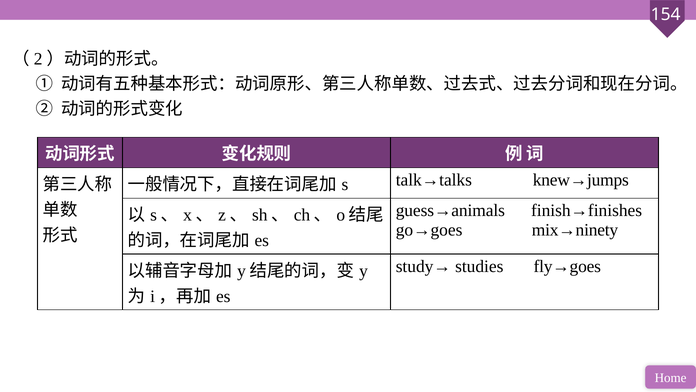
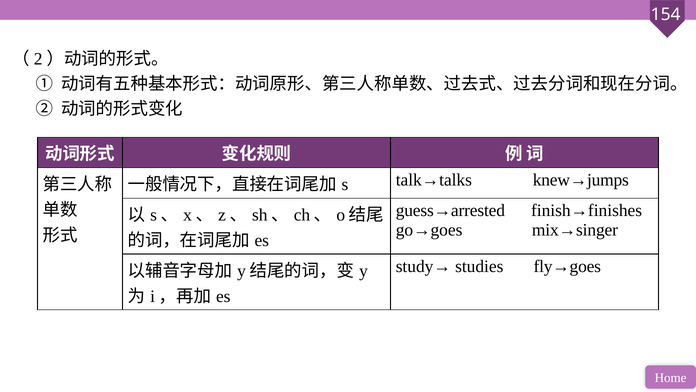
guess→animals: guess→animals -> guess→arrested
mix→ninety: mix→ninety -> mix→singer
